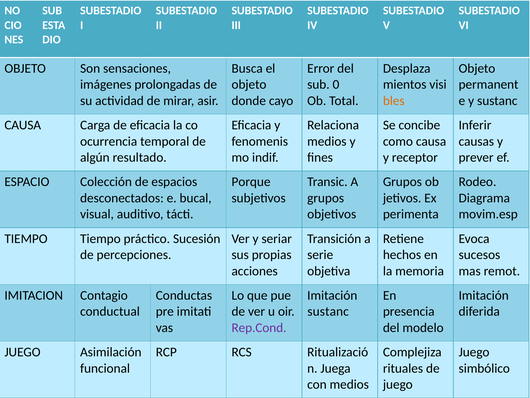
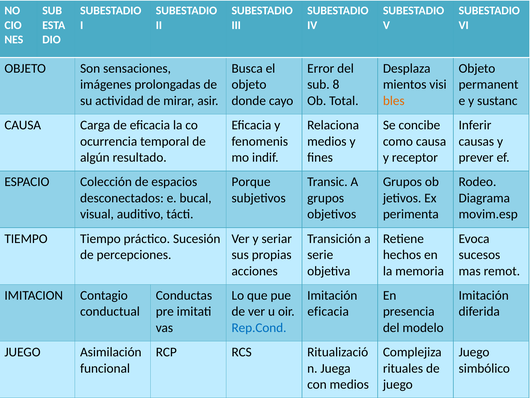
0: 0 -> 8
sustanc at (328, 311): sustanc -> eficacia
Rep.Cond colour: purple -> blue
